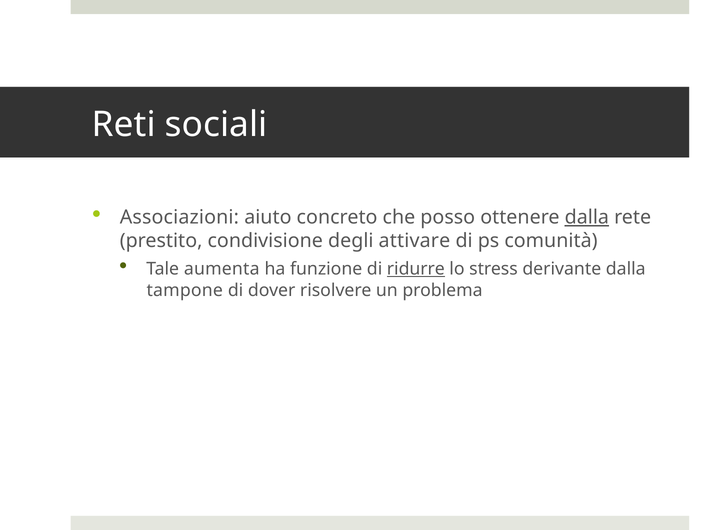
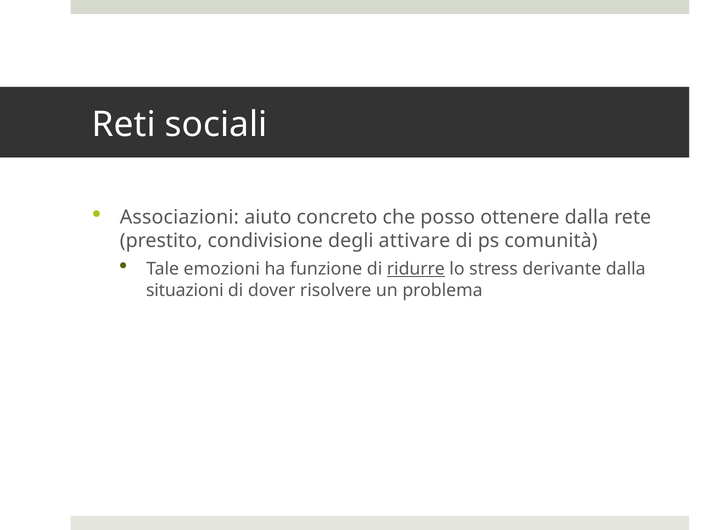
dalla at (587, 217) underline: present -> none
aumenta: aumenta -> emozioni
tampone: tampone -> situazioni
